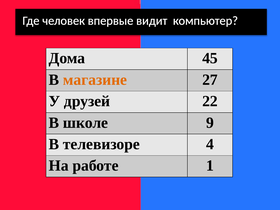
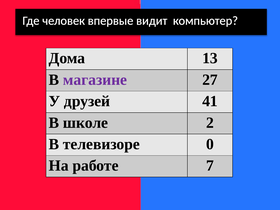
45: 45 -> 13
магазине colour: orange -> purple
22: 22 -> 41
9: 9 -> 2
4: 4 -> 0
1: 1 -> 7
